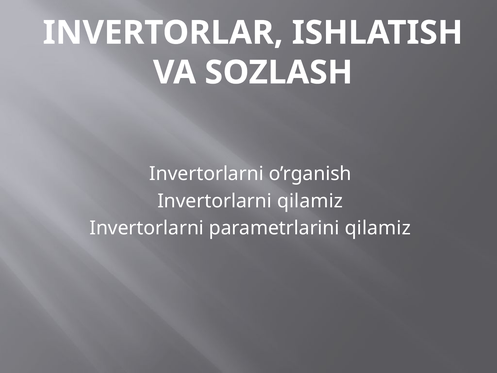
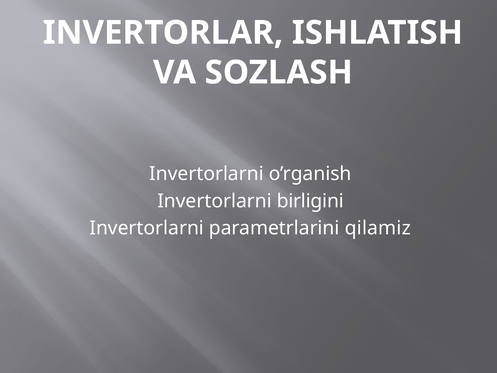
Invertorlarni qilamiz: qilamiz -> birligini
